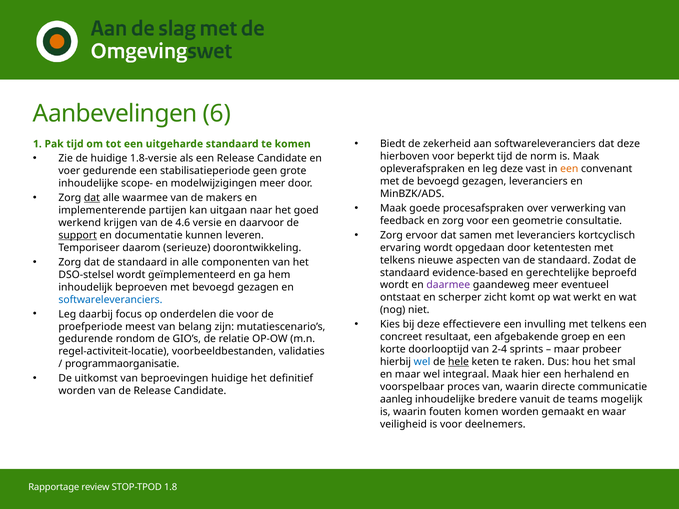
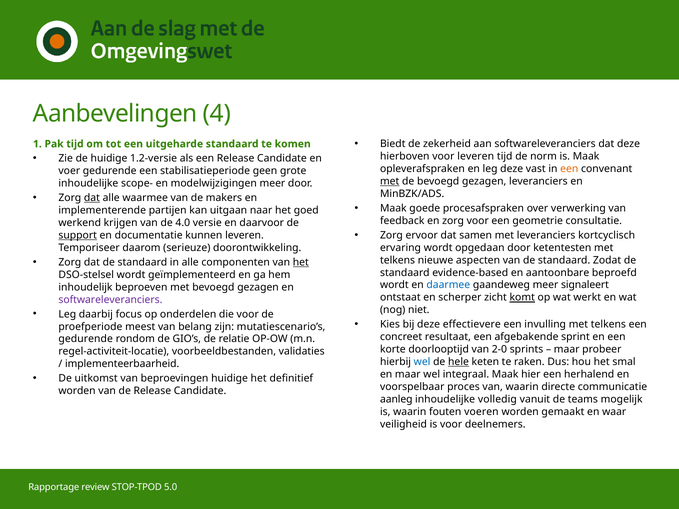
6: 6 -> 4
1.8-versie: 1.8-versie -> 1.2-versie
voor beperkt: beperkt -> leveren
met at (390, 181) underline: none -> present
4.6: 4.6 -> 4.0
het at (301, 262) underline: none -> present
gerechtelijke: gerechtelijke -> aantoonbare
daarmee colour: purple -> blue
eventueel: eventueel -> signaleert
komt underline: none -> present
softwareleveranciers at (110, 300) colour: blue -> purple
groep: groep -> sprint
2-4: 2-4 -> 2-0
programmaorganisatie: programmaorganisatie -> implementeerbaarheid
bredere: bredere -> volledig
fouten komen: komen -> voeren
1.8: 1.8 -> 5.0
